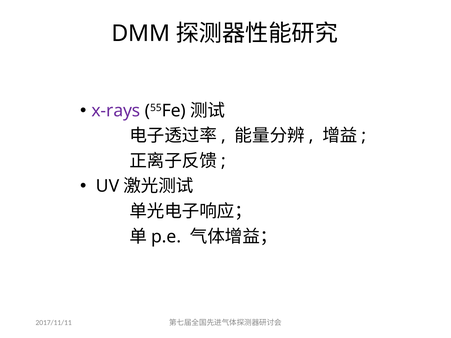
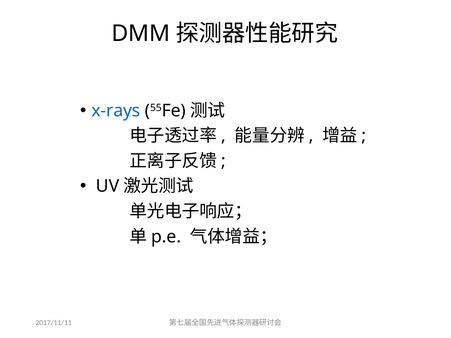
x-rays colour: purple -> blue
